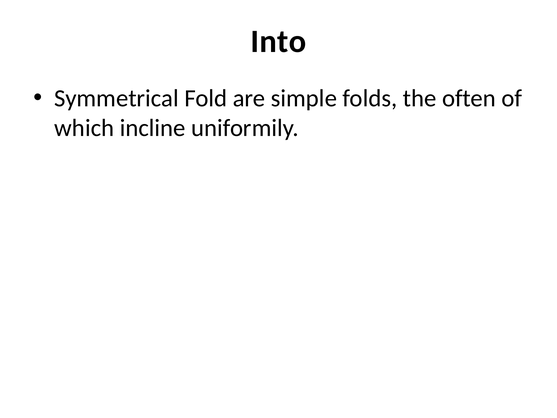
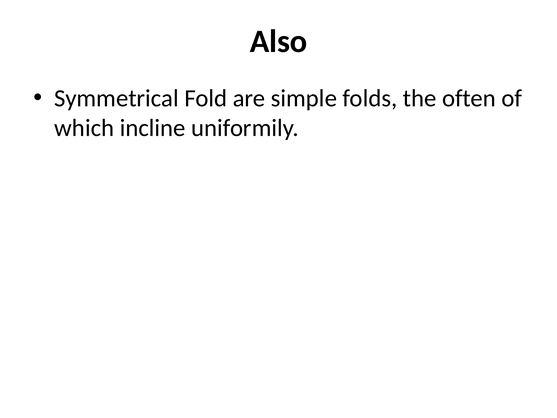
Into: Into -> Also
